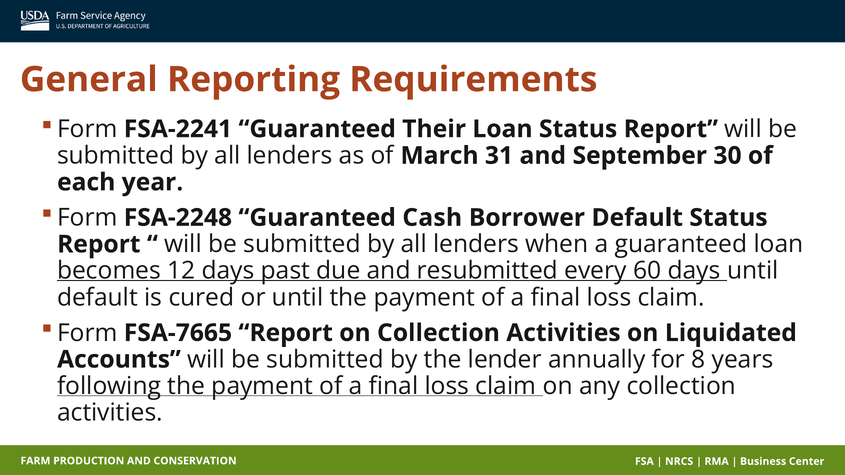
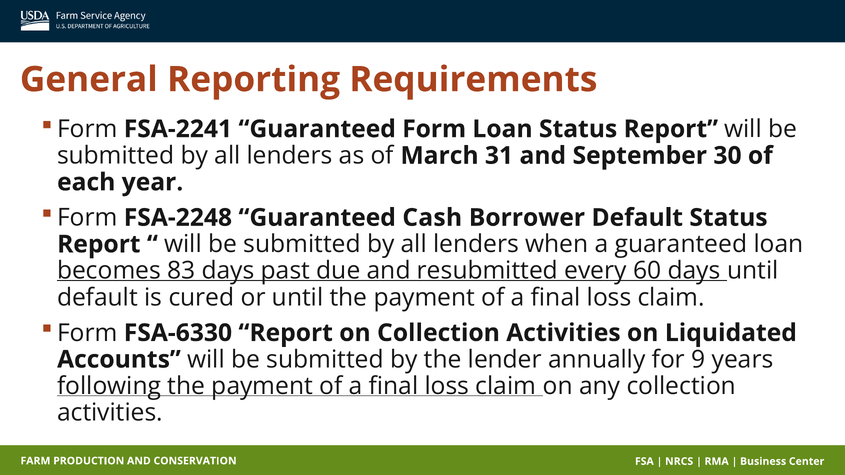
Guaranteed Their: Their -> Form
12: 12 -> 83
FSA-7665: FSA-7665 -> FSA-6330
8: 8 -> 9
